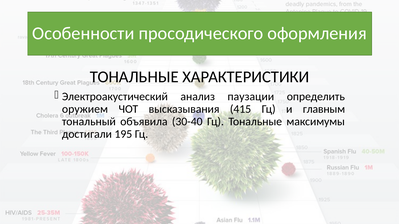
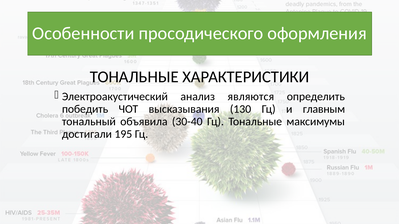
паузации: паузации -> являются
оружием: оружием -> победить
415: 415 -> 130
